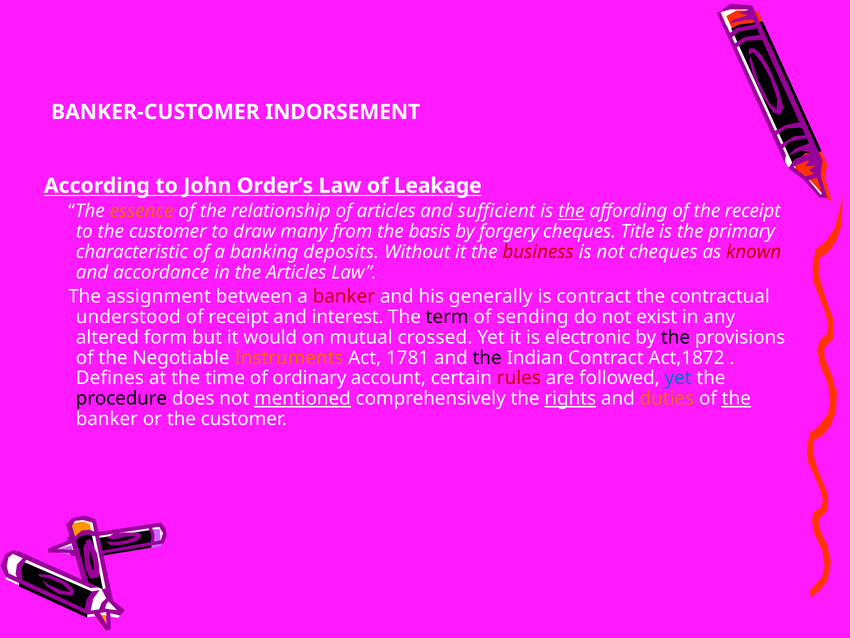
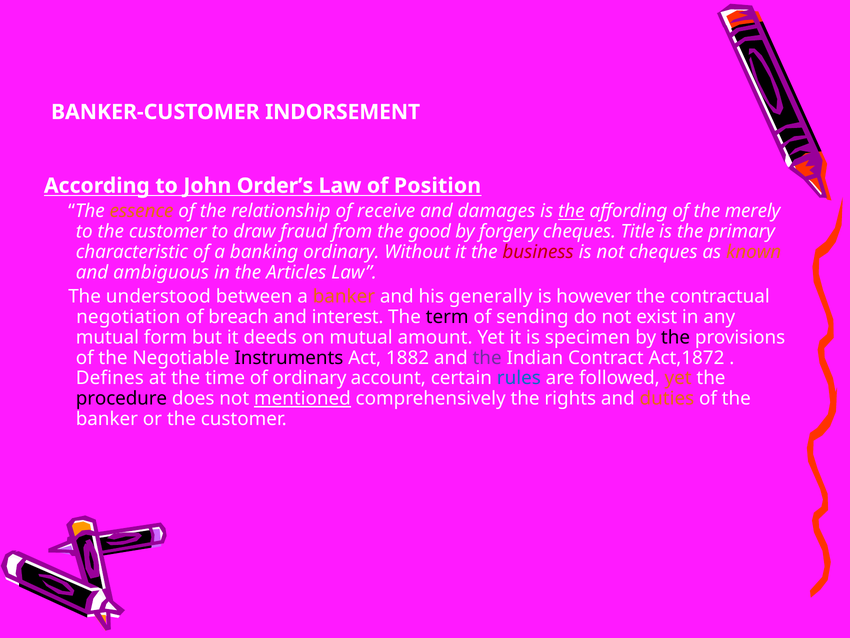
Leakage: Leakage -> Position
of articles: articles -> receive
sufficient: sufficient -> damages
the receipt: receipt -> merely
many: many -> fraud
basis: basis -> good
banking deposits: deposits -> ordinary
known colour: red -> orange
accordance: accordance -> ambiguous
assignment: assignment -> understood
banker at (344, 296) colour: red -> orange
is contract: contract -> however
understood: understood -> negotiation
of receipt: receipt -> breach
altered at (107, 337): altered -> mutual
would: would -> deeds
crossed: crossed -> amount
electronic: electronic -> specimen
Instruments colour: orange -> black
1781: 1781 -> 1882
the at (487, 357) colour: black -> purple
rules colour: red -> blue
yet at (678, 378) colour: blue -> orange
rights underline: present -> none
the at (736, 398) underline: present -> none
